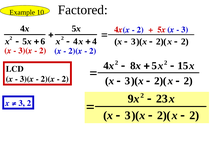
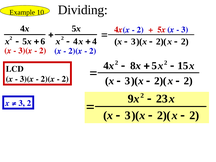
Factored: Factored -> Dividing
